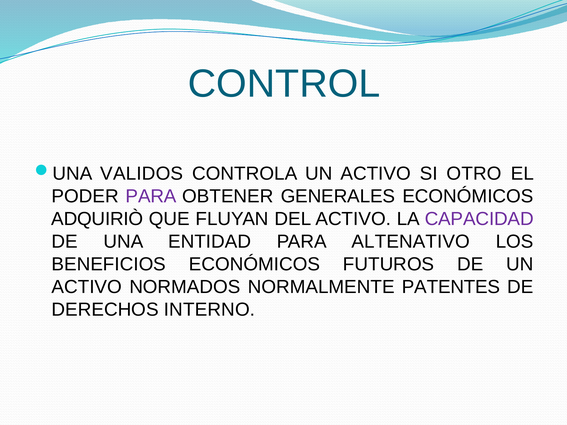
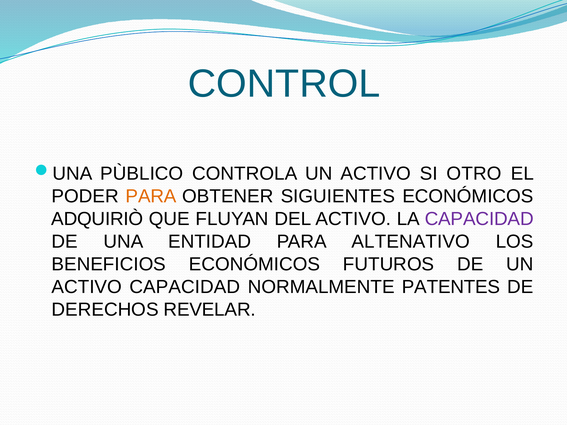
VALIDOS: VALIDOS -> PÙBLICO
PARA at (151, 196) colour: purple -> orange
GENERALES: GENERALES -> SIGUIENTES
ACTIVO NORMADOS: NORMADOS -> CAPACIDAD
INTERNO: INTERNO -> REVELAR
